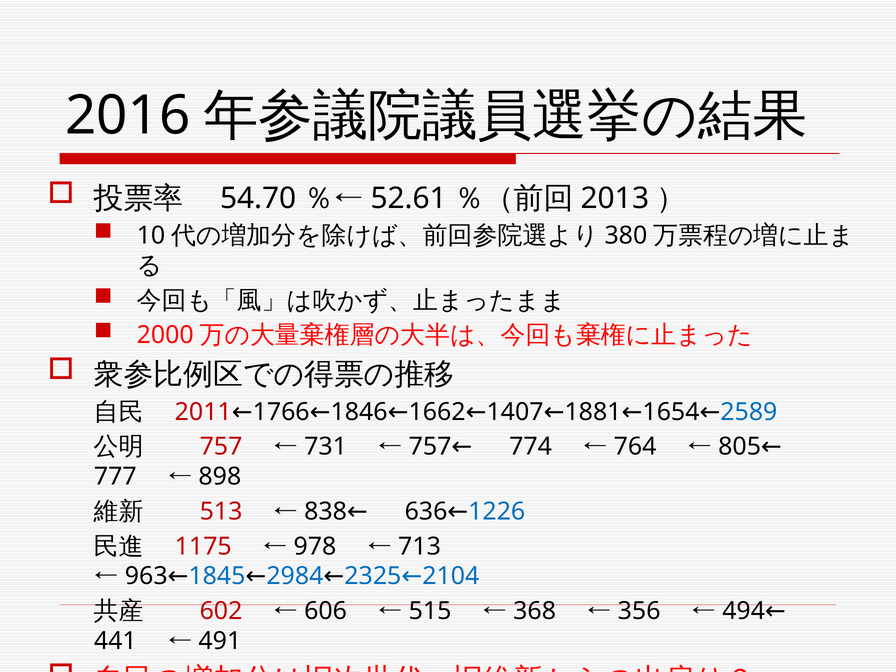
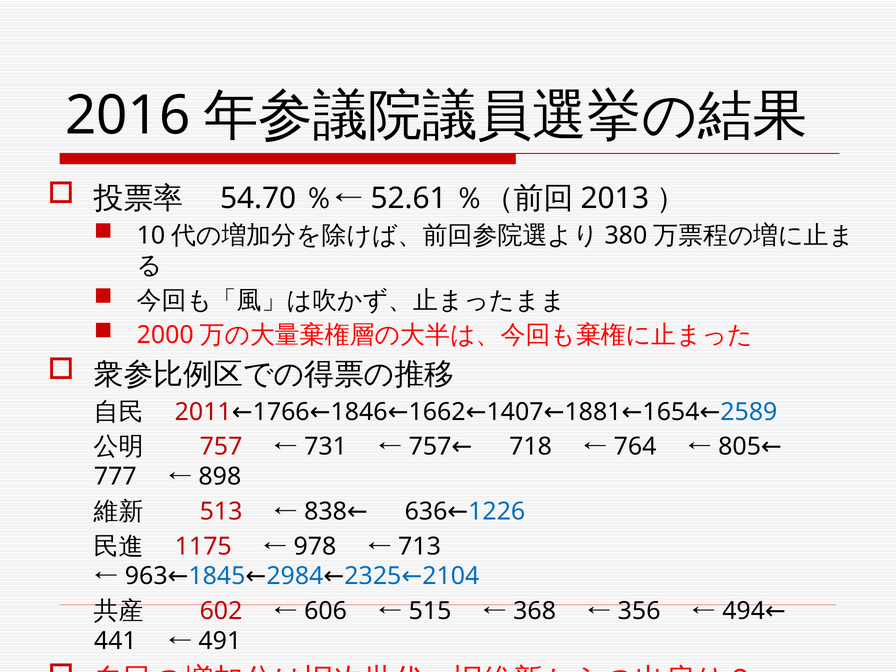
774: 774 -> 718
